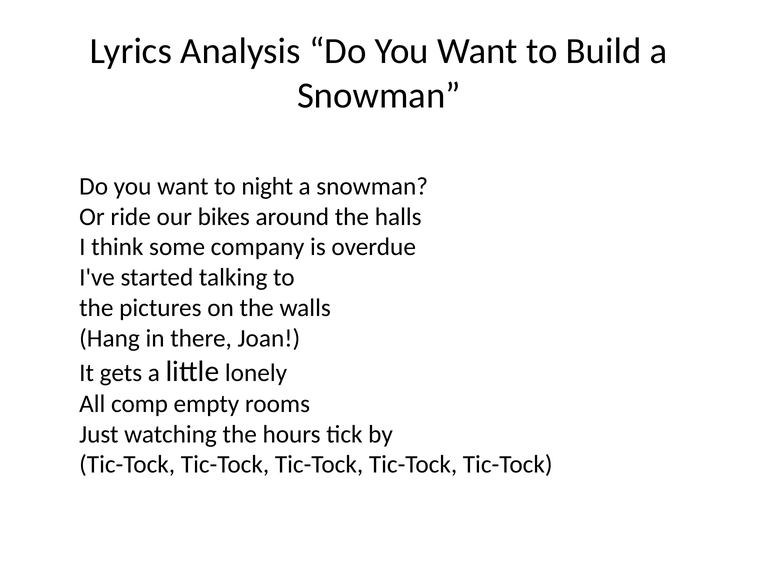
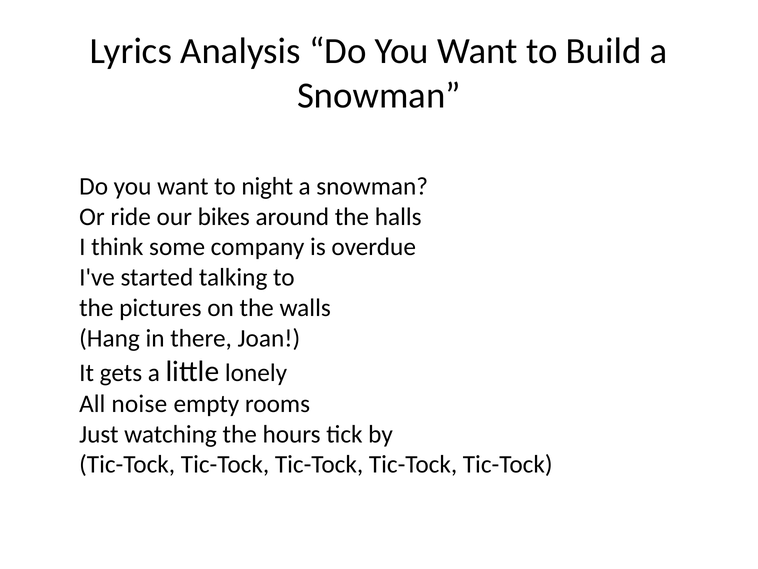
comp: comp -> noise
